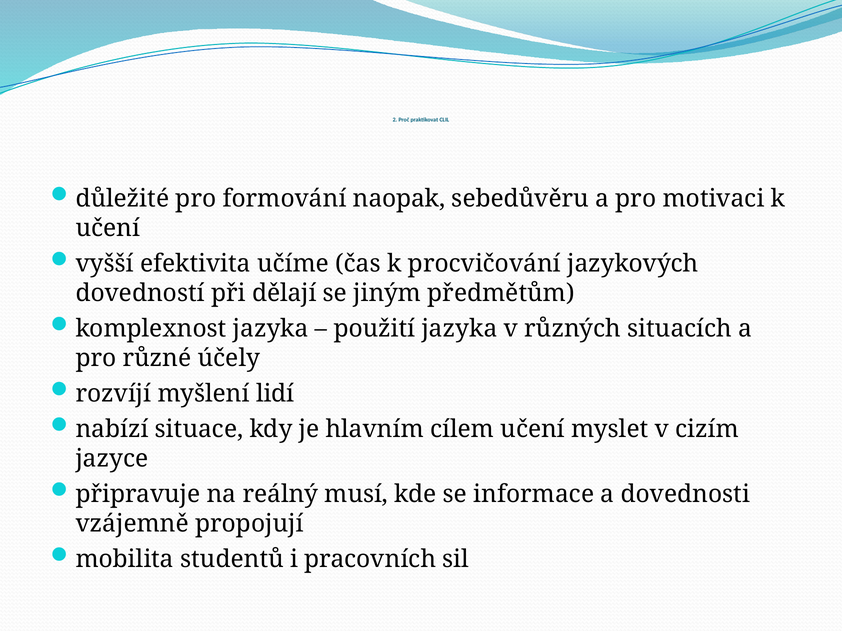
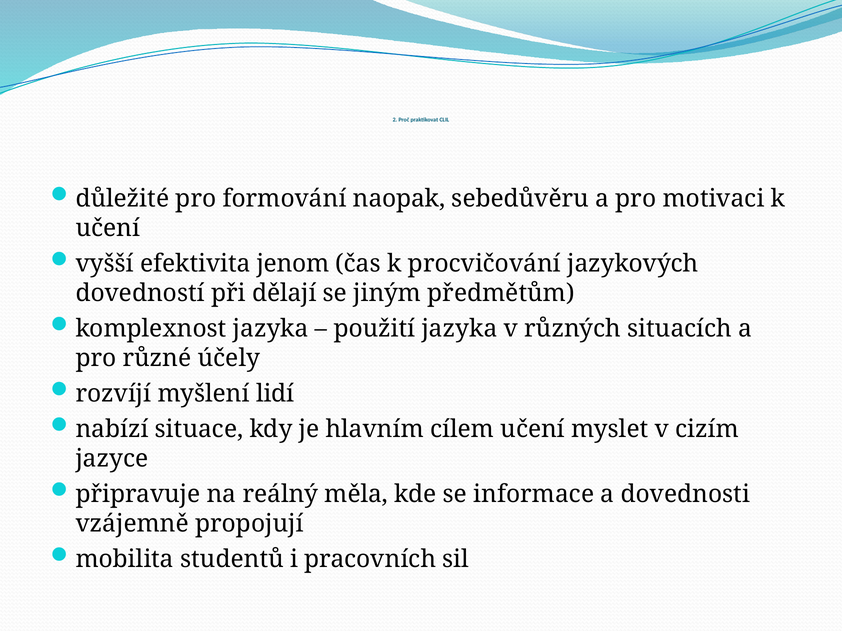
učíme: učíme -> jenom
musí: musí -> měla
